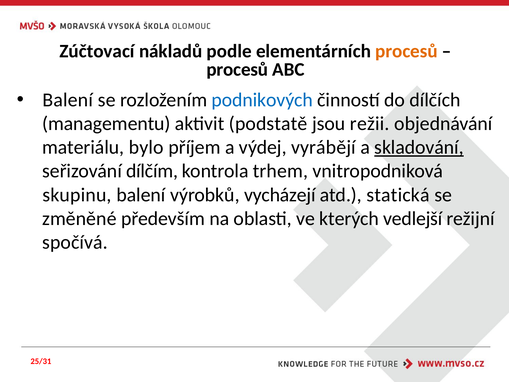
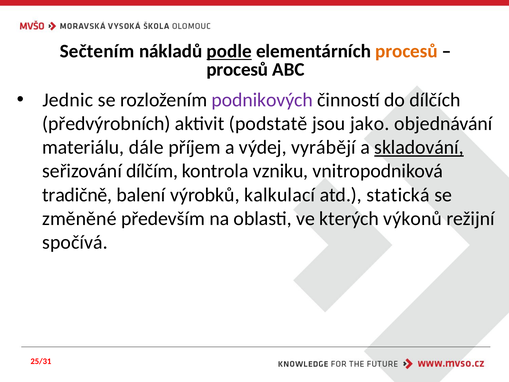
Zúčtovací: Zúčtovací -> Sečtením
podle underline: none -> present
Balení at (68, 100): Balení -> Jednic
podnikových colour: blue -> purple
managementu: managementu -> předvýrobních
režii: režii -> jako
bylo: bylo -> dále
trhem: trhem -> vzniku
skupinu: skupinu -> tradičně
vycházejí: vycházejí -> kalkulací
vedlejší: vedlejší -> výkonů
